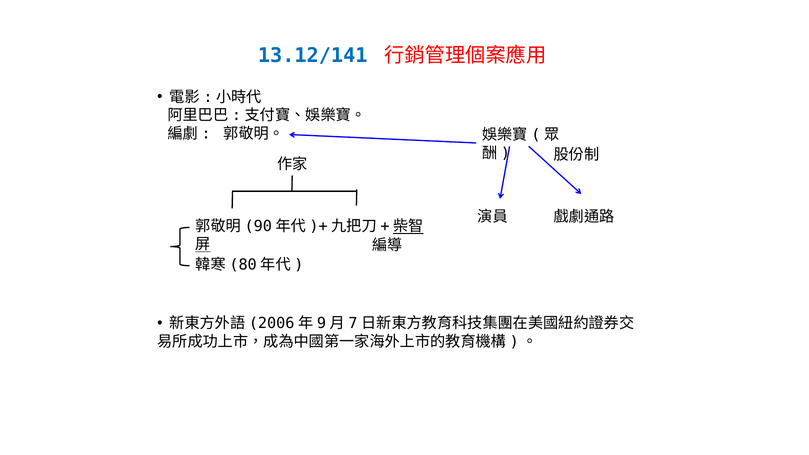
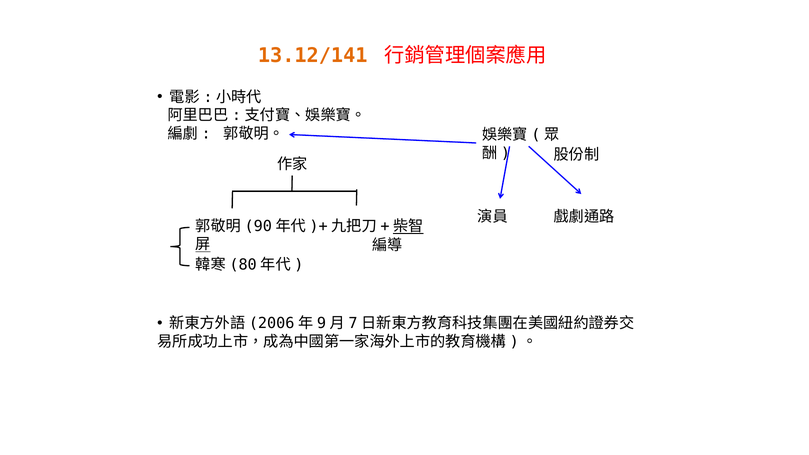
13.12/141 colour: blue -> orange
